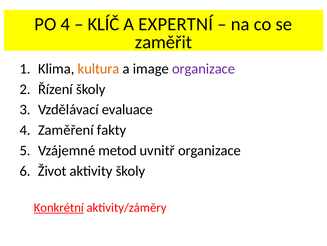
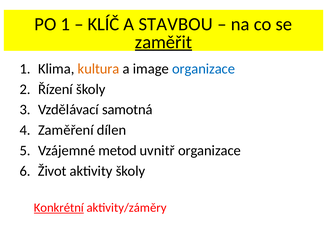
PO 4: 4 -> 1
EXPERTNÍ: EXPERTNÍ -> STAVBOU
zaměřit underline: none -> present
organizace at (203, 69) colour: purple -> blue
evaluace: evaluace -> samotná
fakty: fakty -> dílen
